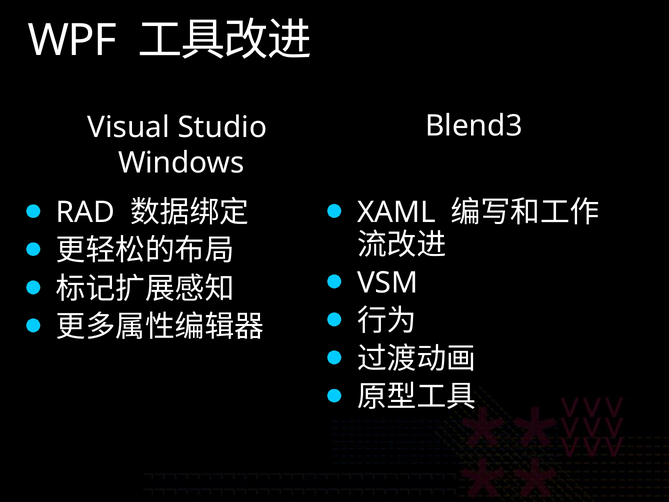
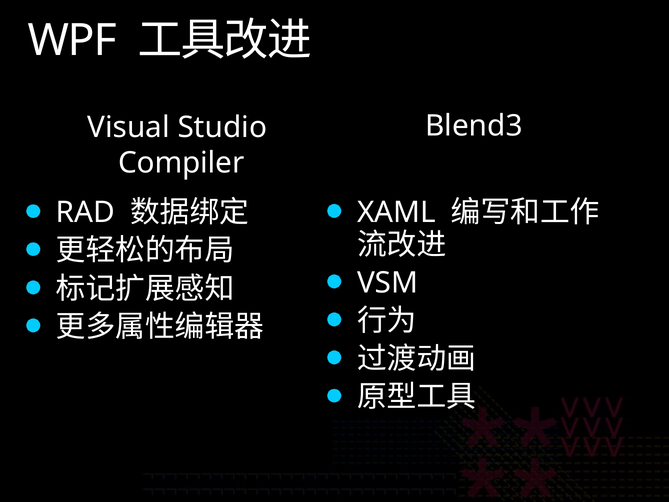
Windows: Windows -> Compiler
